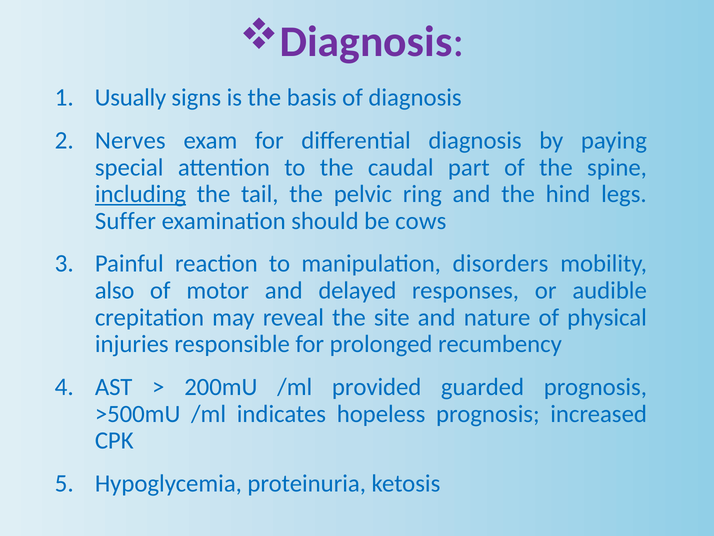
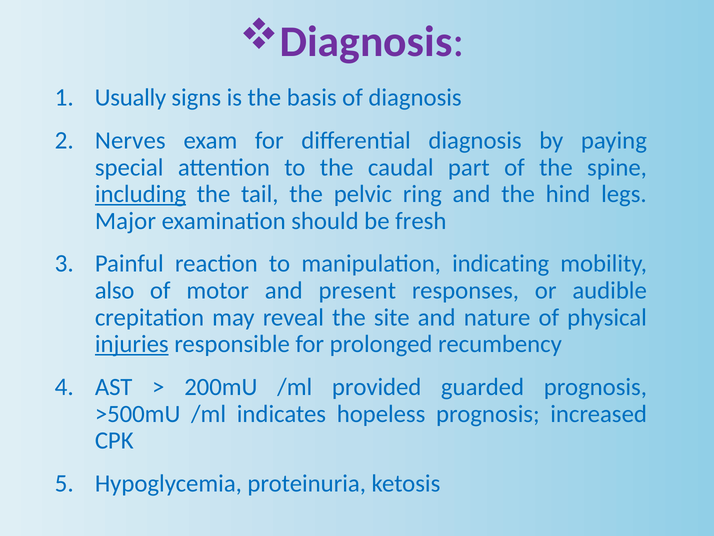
Suffer: Suffer -> Major
cows: cows -> fresh
disorders: disorders -> indicating
delayed: delayed -> present
injuries underline: none -> present
